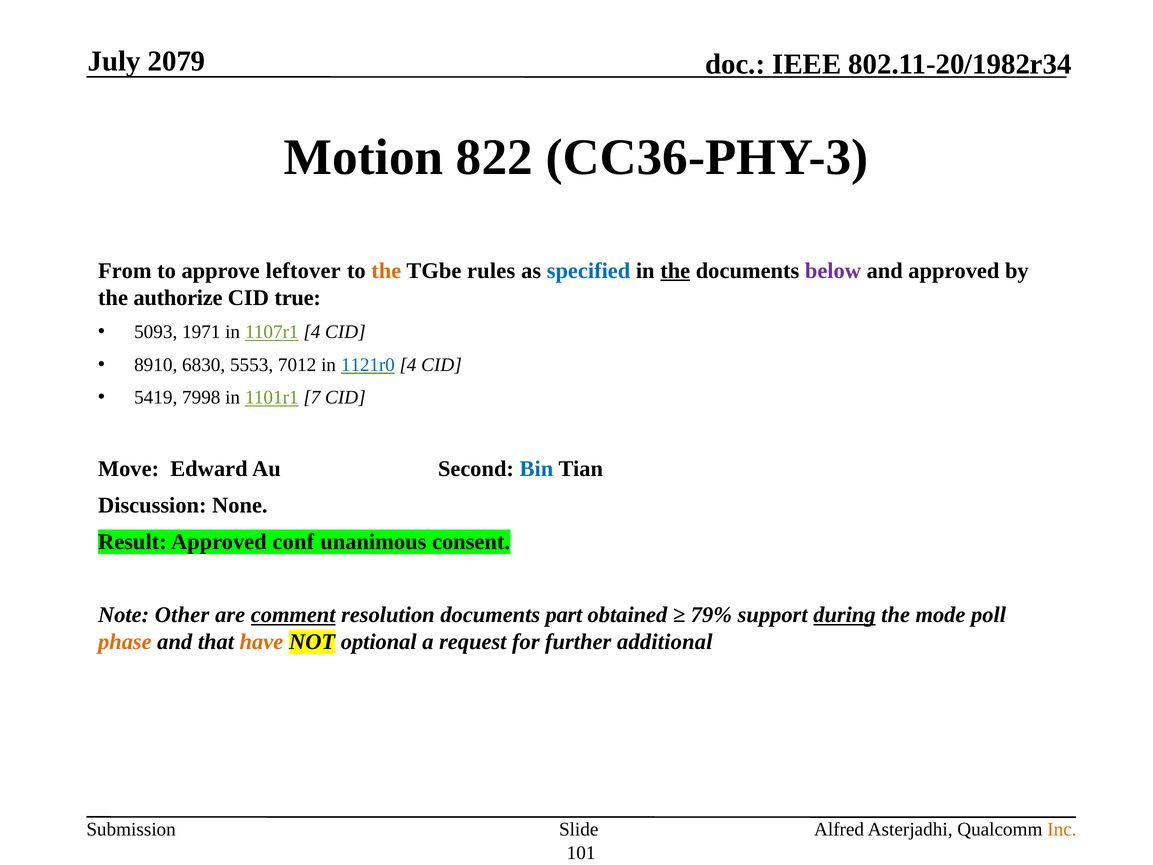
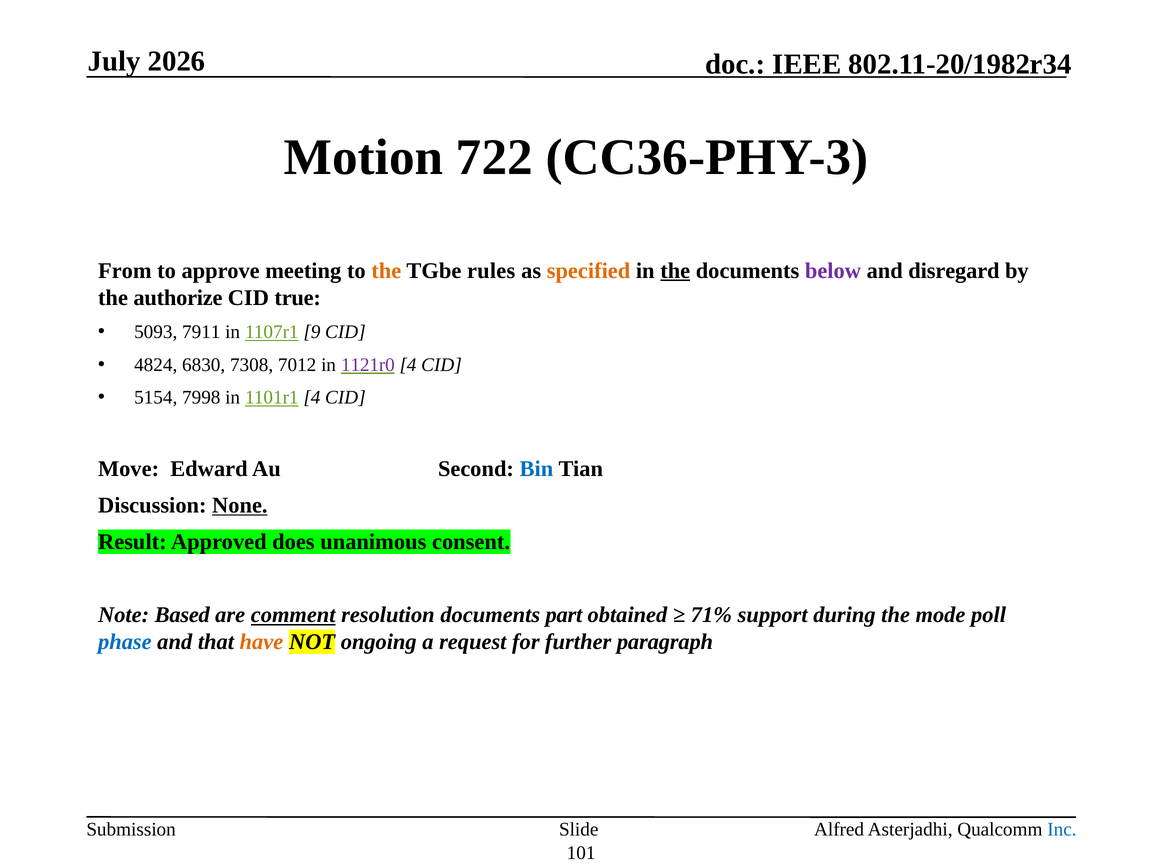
2079: 2079 -> 2026
822: 822 -> 722
leftover: leftover -> meeting
specified colour: blue -> orange
and approved: approved -> disregard
1971: 1971 -> 7911
1107r1 4: 4 -> 9
8910: 8910 -> 4824
5553: 5553 -> 7308
1121r0 colour: blue -> purple
5419: 5419 -> 5154
1101r1 7: 7 -> 4
None underline: none -> present
conf: conf -> does
Other: Other -> Based
79%: 79% -> 71%
during underline: present -> none
phase colour: orange -> blue
optional: optional -> ongoing
additional: additional -> paragraph
Inc colour: orange -> blue
